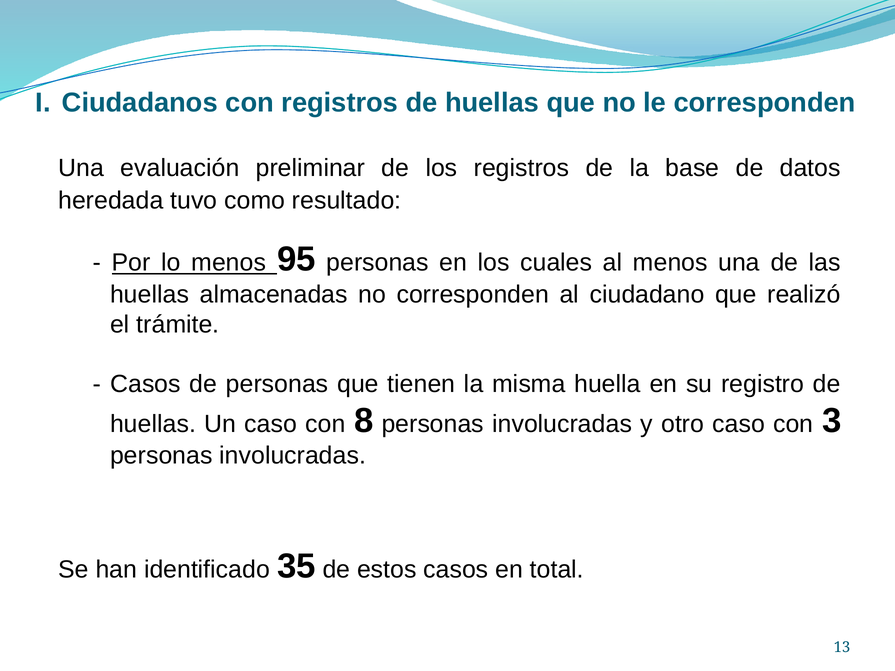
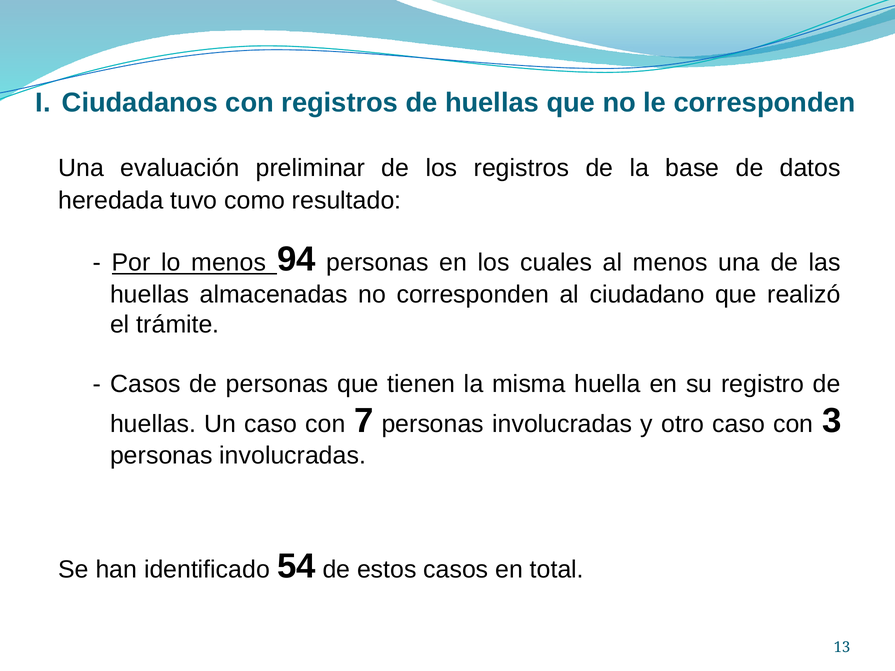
95: 95 -> 94
8: 8 -> 7
35: 35 -> 54
